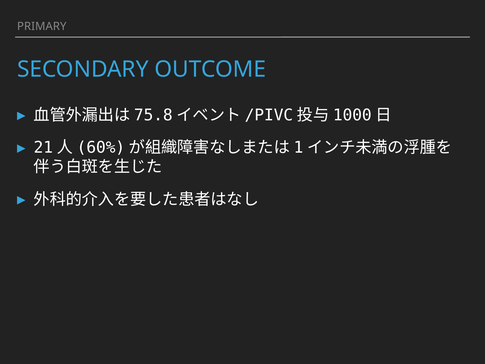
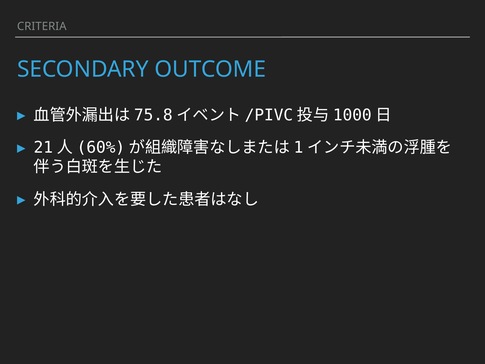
PRIMARY: PRIMARY -> CRITERIA
